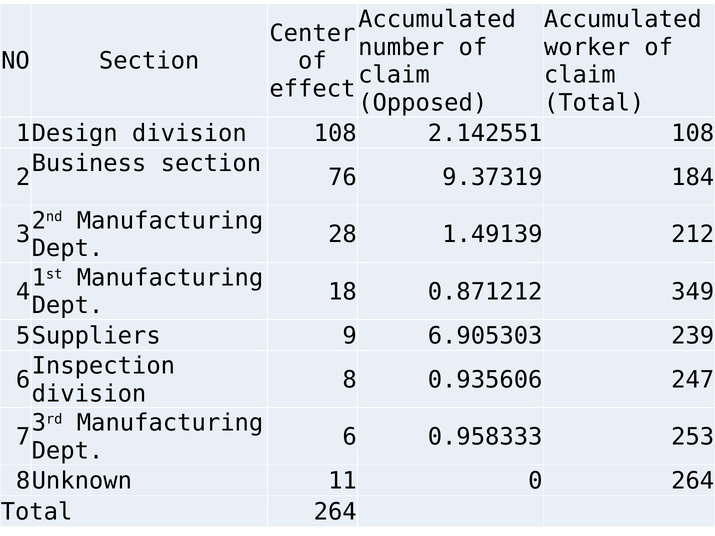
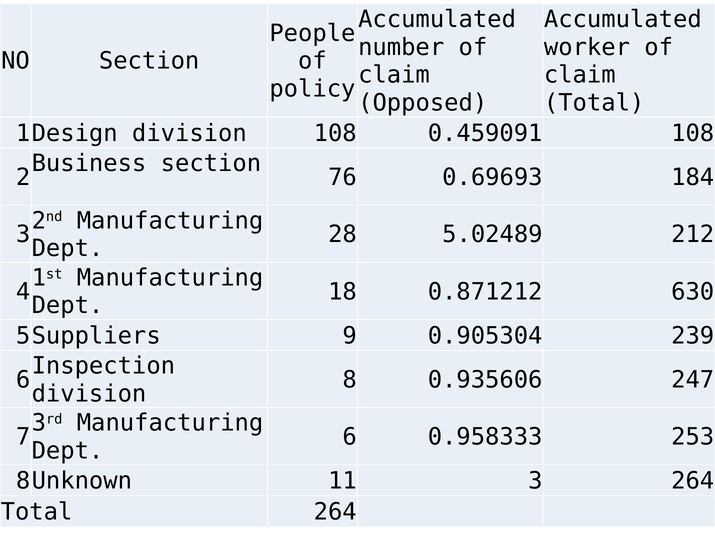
Center: Center -> People
effect: effect -> policy
2.142551: 2.142551 -> 0.459091
9.37319: 9.37319 -> 0.69693
1.49139: 1.49139 -> 5.02489
349: 349 -> 630
6.905303: 6.905303 -> 0.905304
11 0: 0 -> 3
